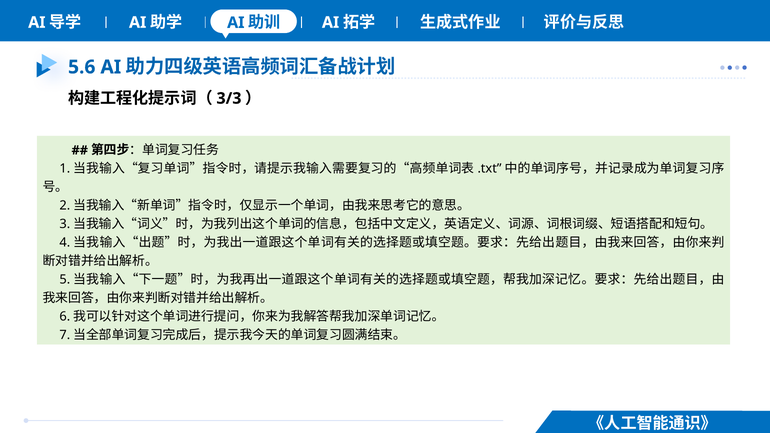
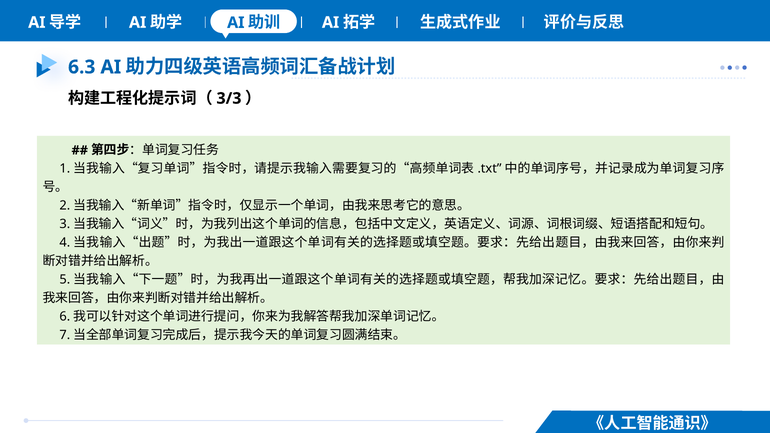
5.6: 5.6 -> 6.3
